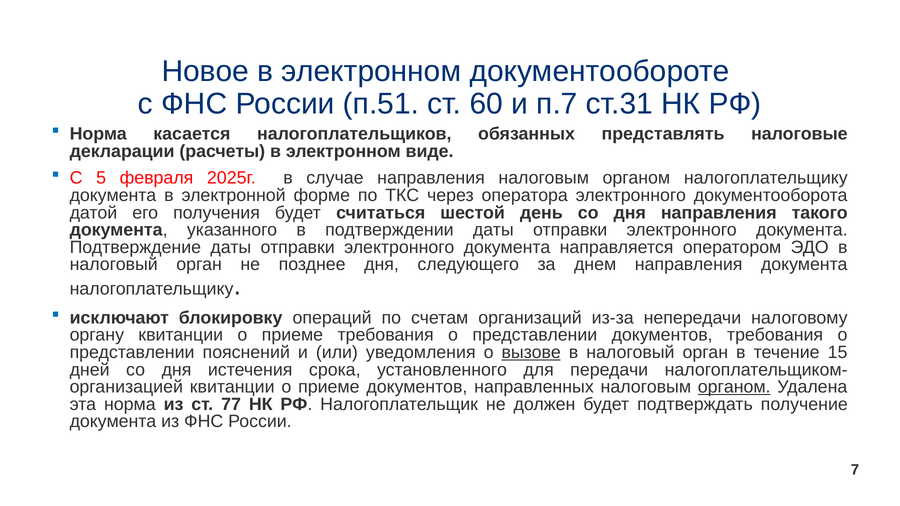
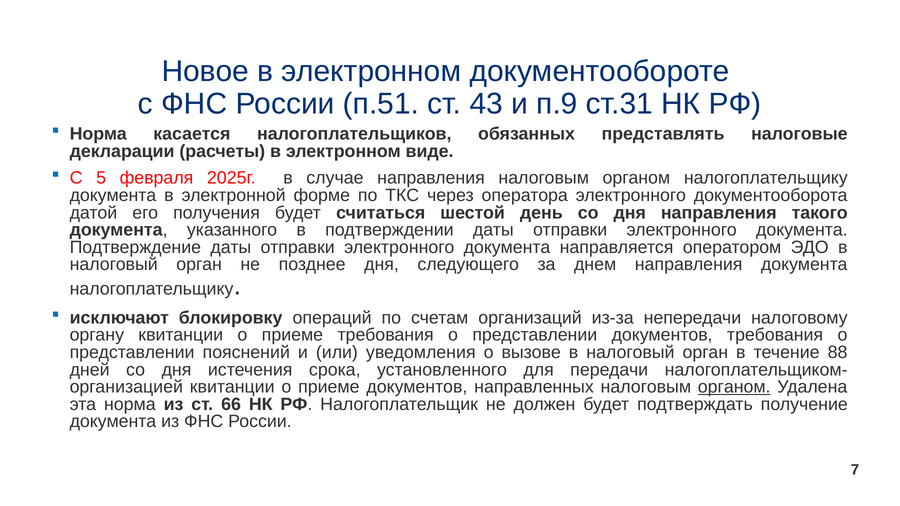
60: 60 -> 43
п.7: п.7 -> п.9
вызове underline: present -> none
15: 15 -> 88
77: 77 -> 66
